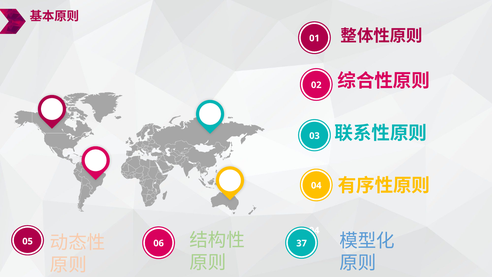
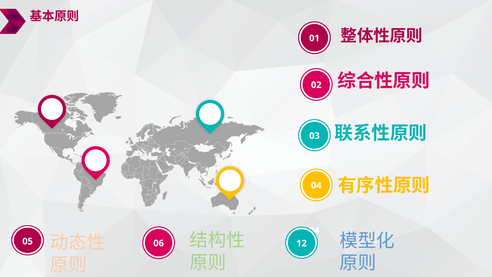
37: 37 -> 12
